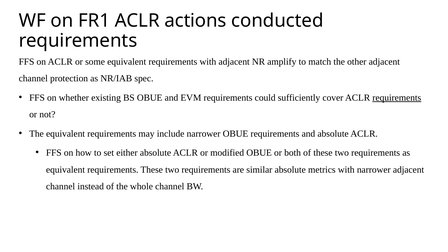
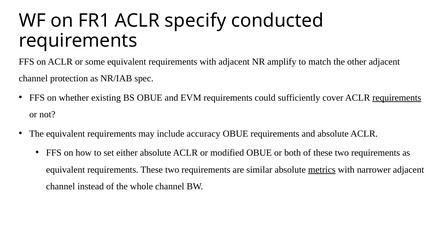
actions: actions -> specify
include narrower: narrower -> accuracy
metrics underline: none -> present
